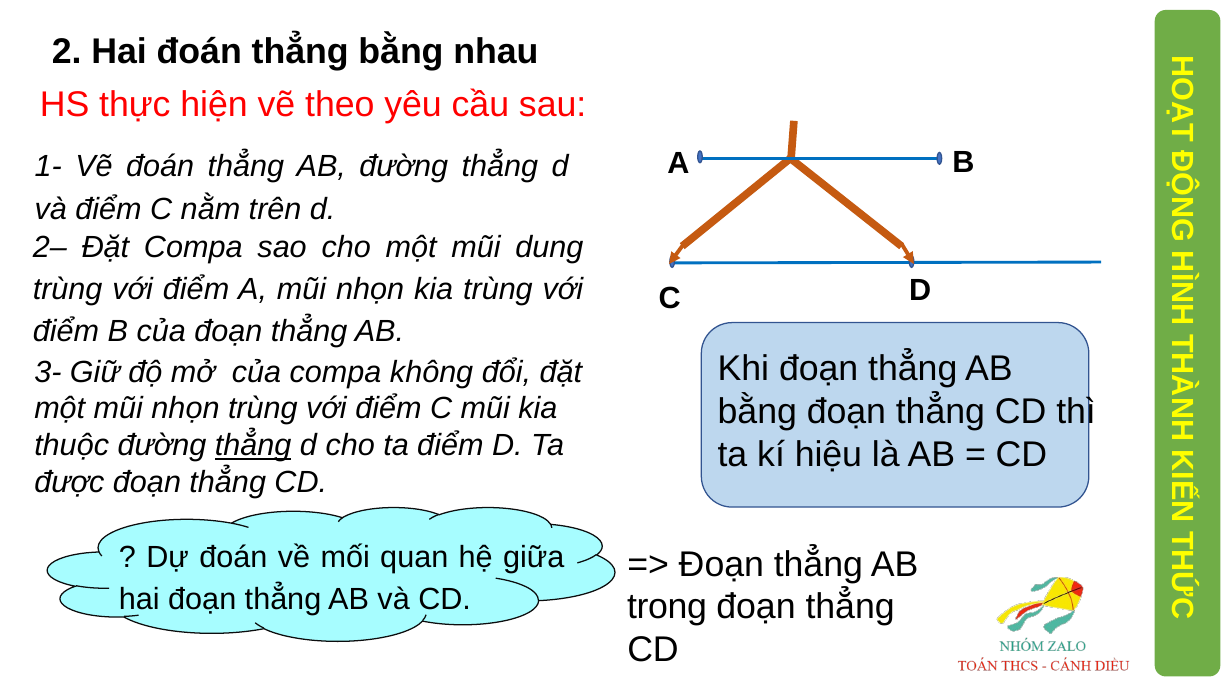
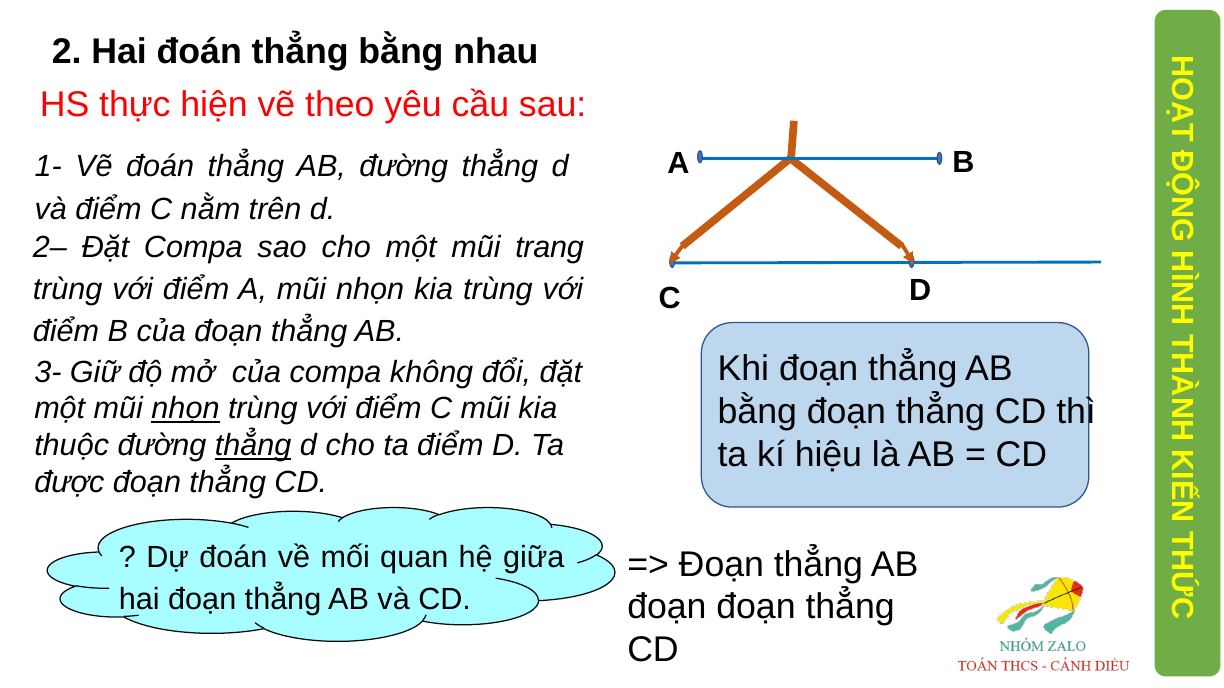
dung: dung -> trang
nhọn at (185, 409) underline: none -> present
trong at (667, 608): trong -> đoạn
